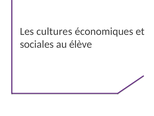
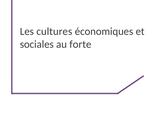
élève: élève -> forte
